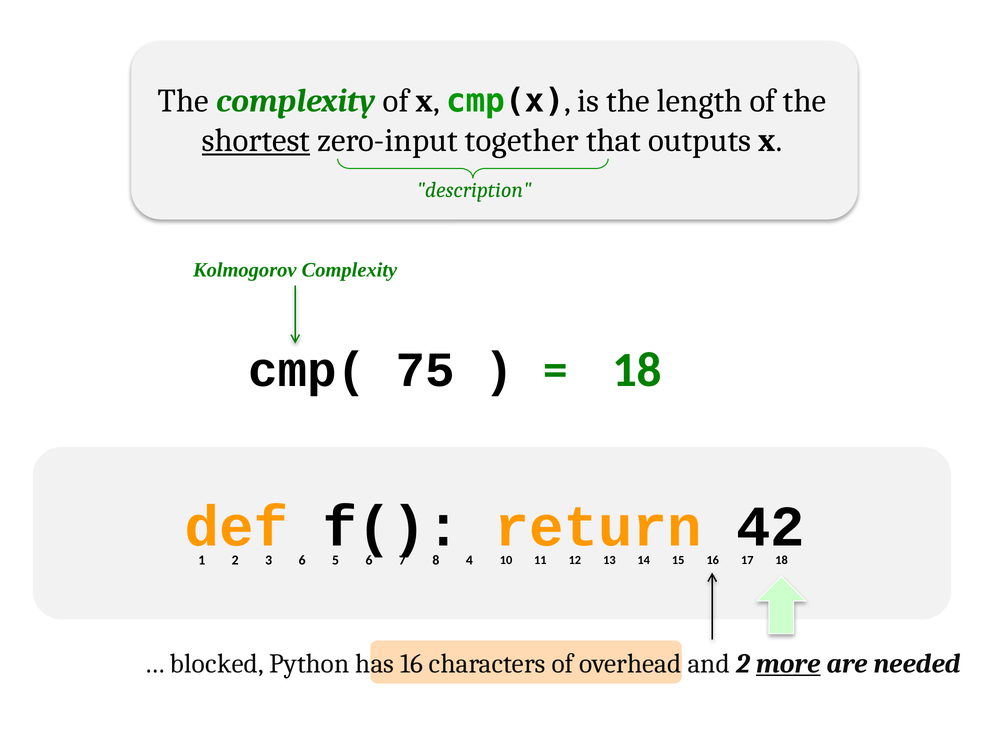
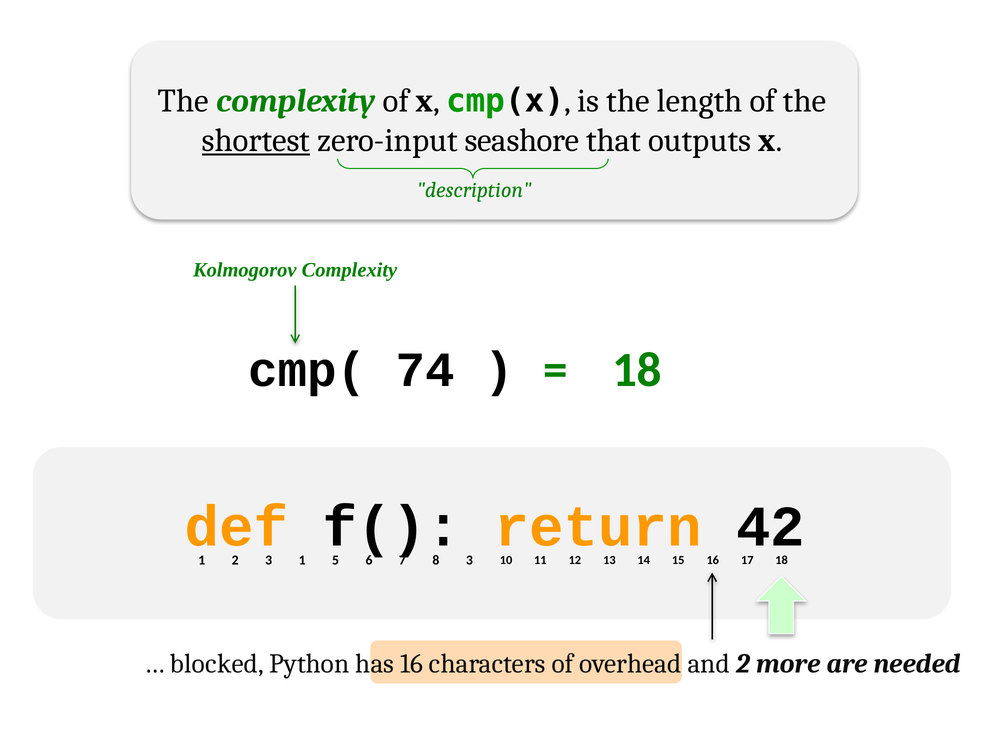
together: together -> seashore
75: 75 -> 74
6 at (302, 560): 6 -> 1
4 at (469, 560): 4 -> 3
more underline: present -> none
